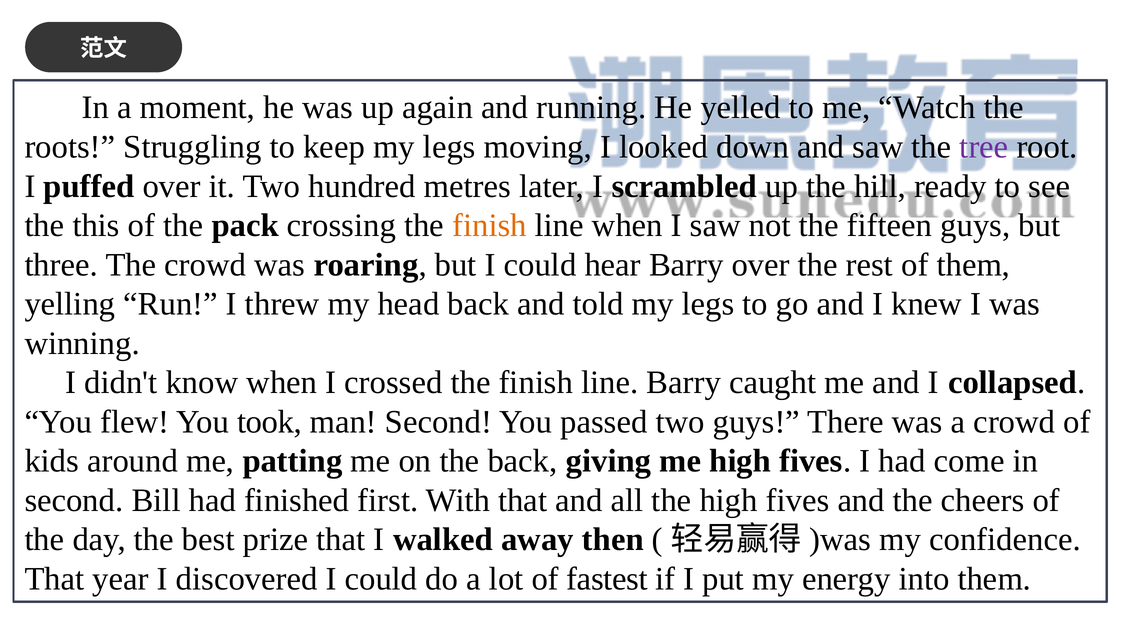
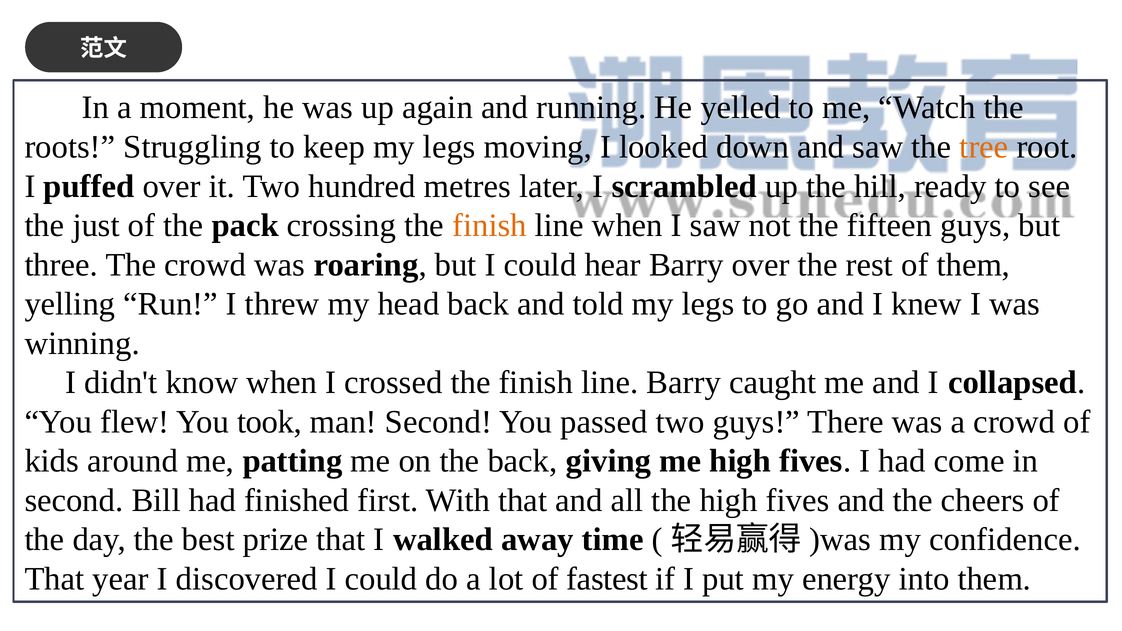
tree colour: purple -> orange
this: this -> just
then: then -> time
